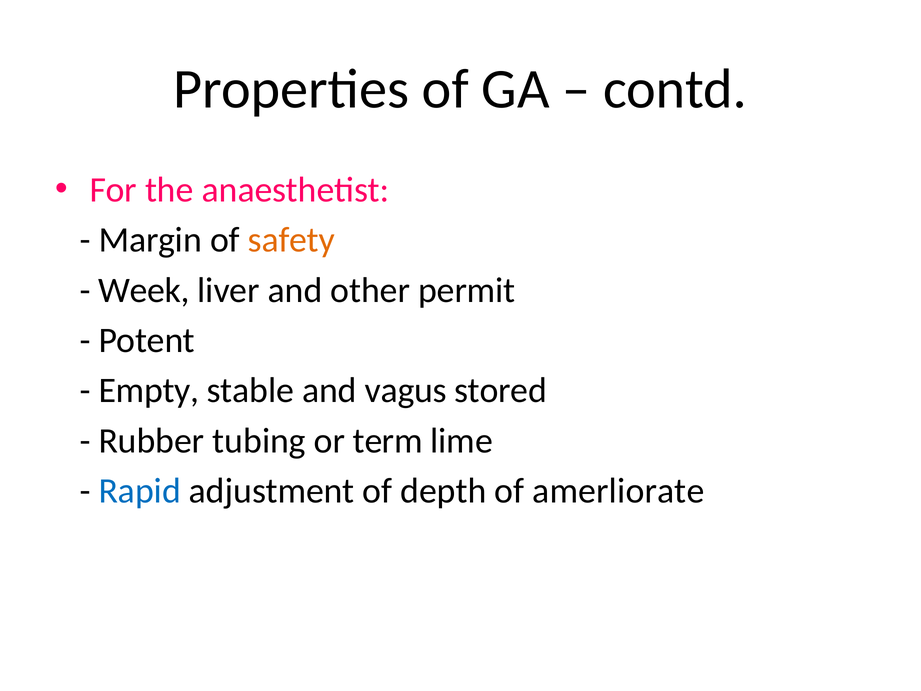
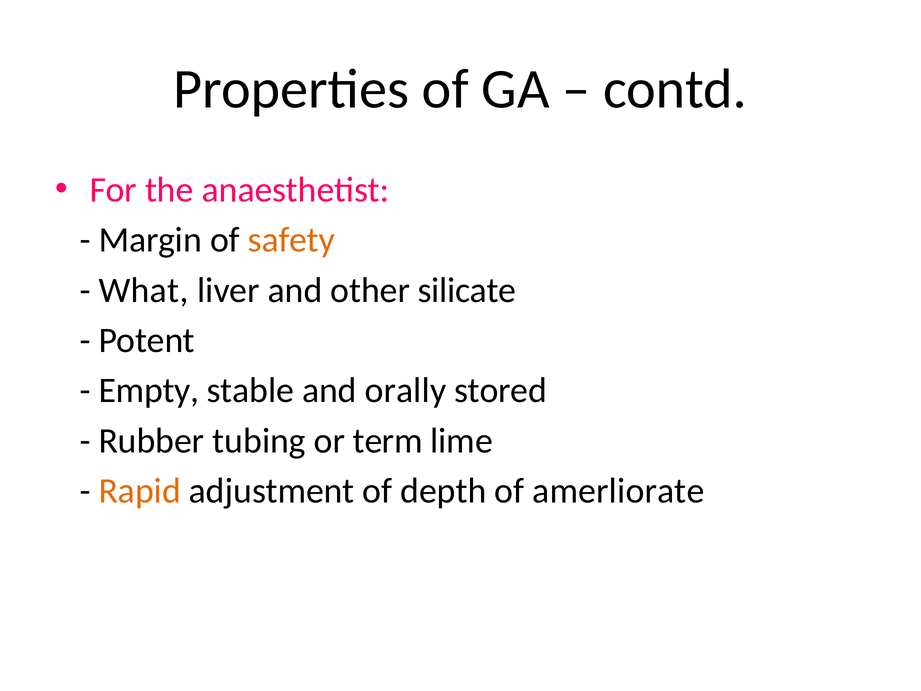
Week: Week -> What
permit: permit -> silicate
vagus: vagus -> orally
Rapid colour: blue -> orange
